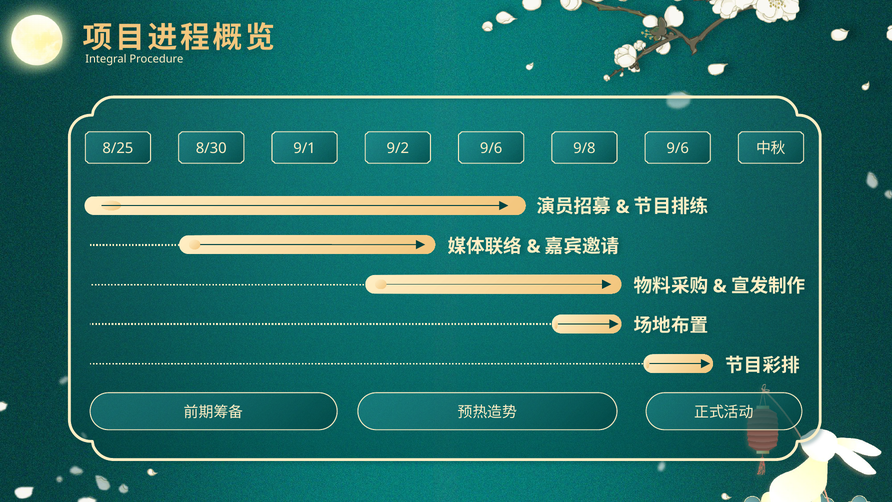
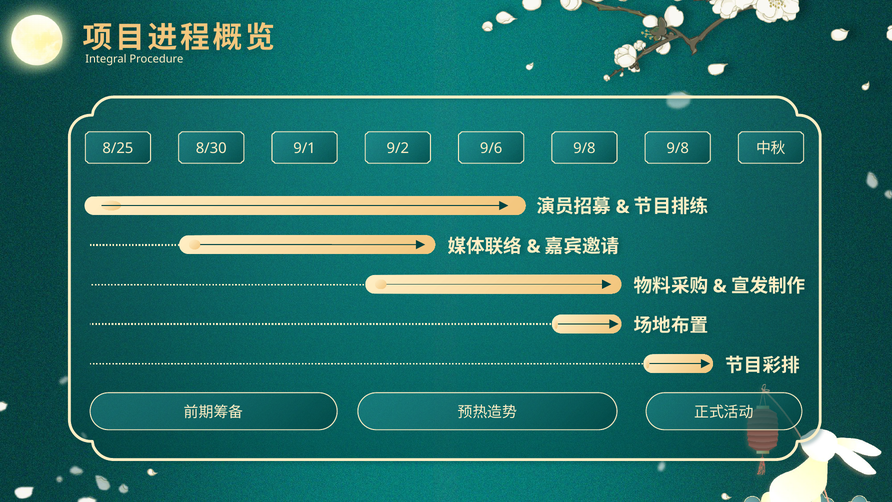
9/6 at (678, 148): 9/6 -> 9/8
